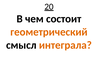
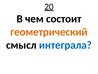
интеграла colour: orange -> blue
